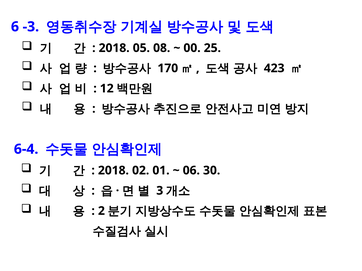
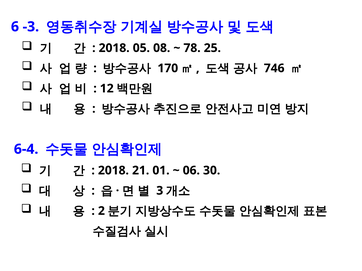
00: 00 -> 78
423: 423 -> 746
02: 02 -> 21
